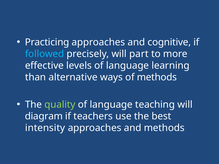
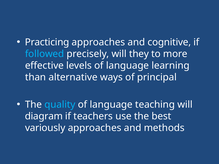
part: part -> they
of methods: methods -> principal
quality colour: light green -> light blue
intensity: intensity -> variously
